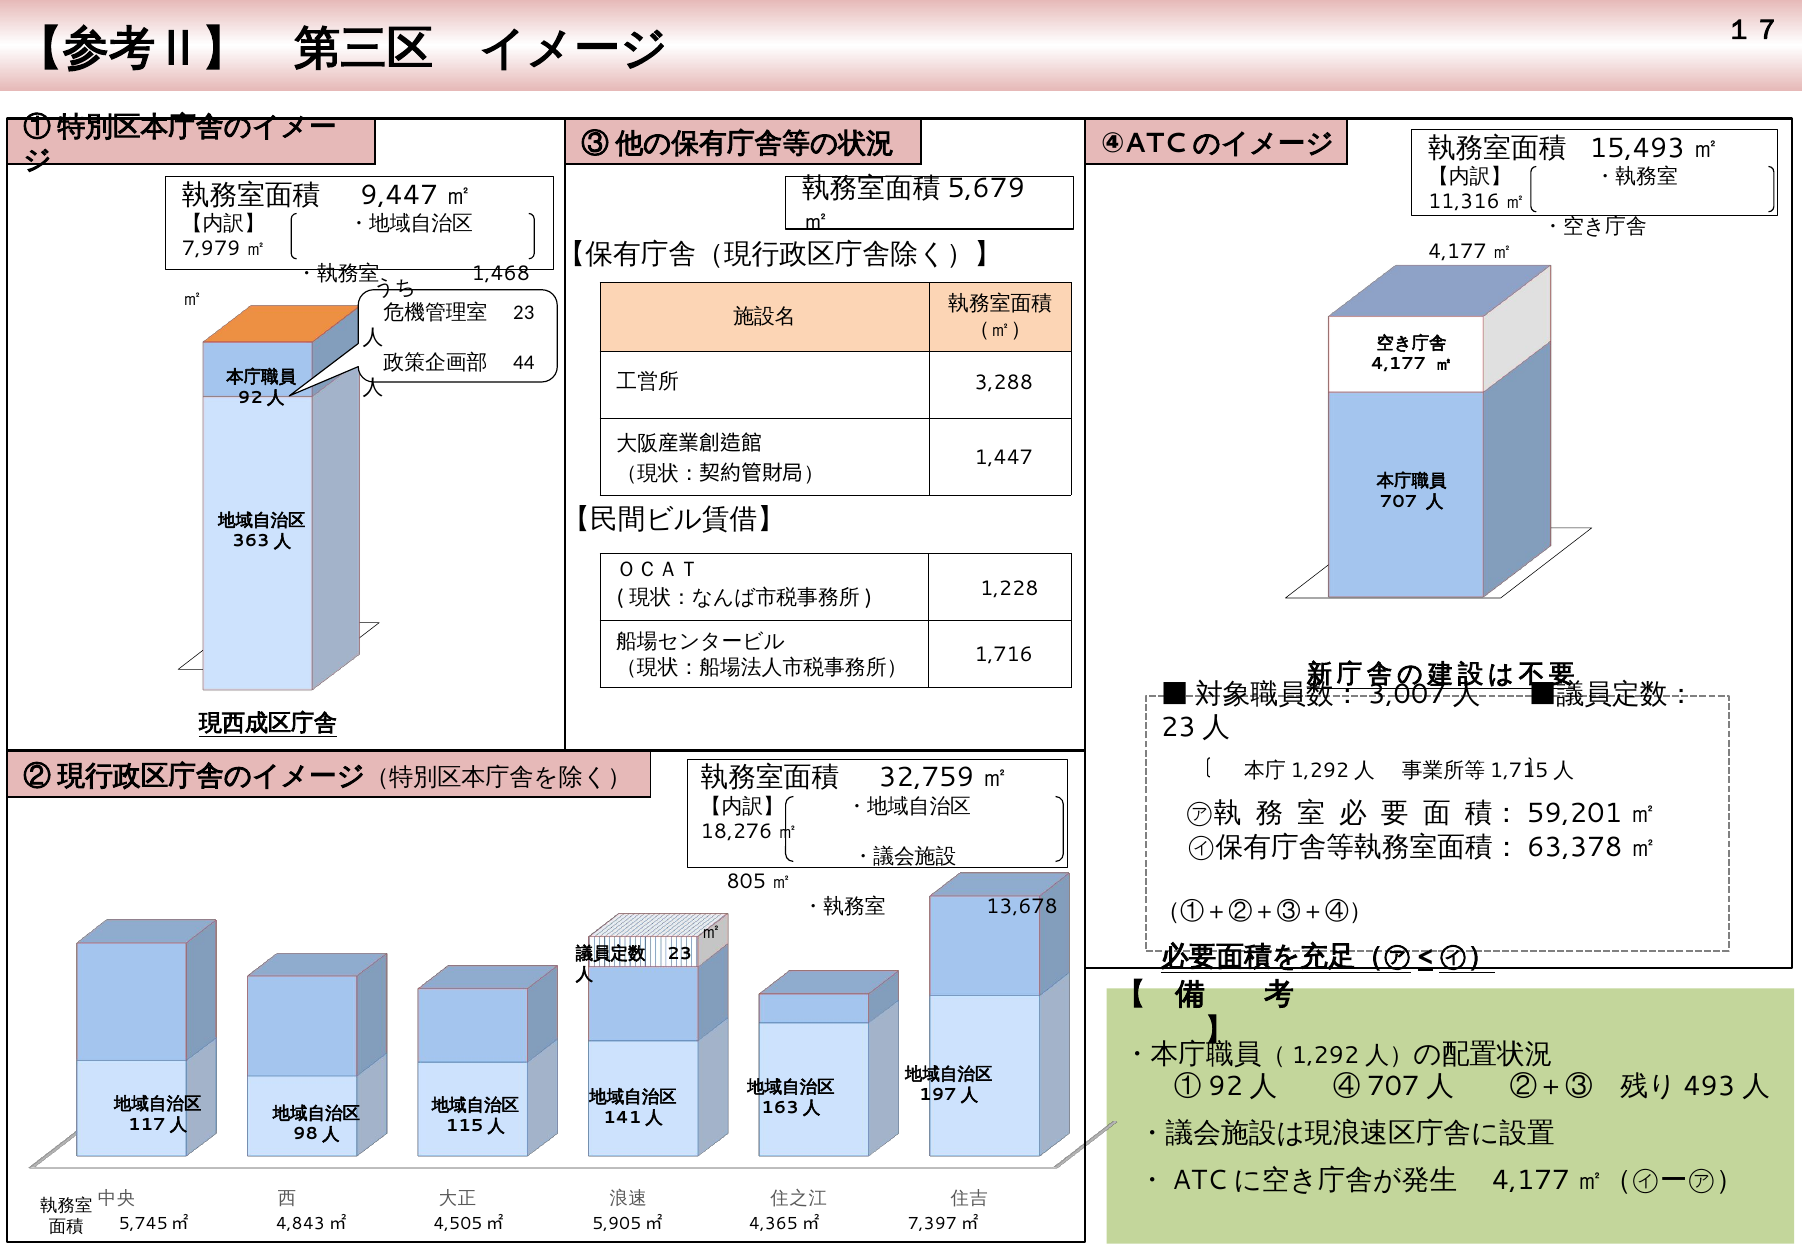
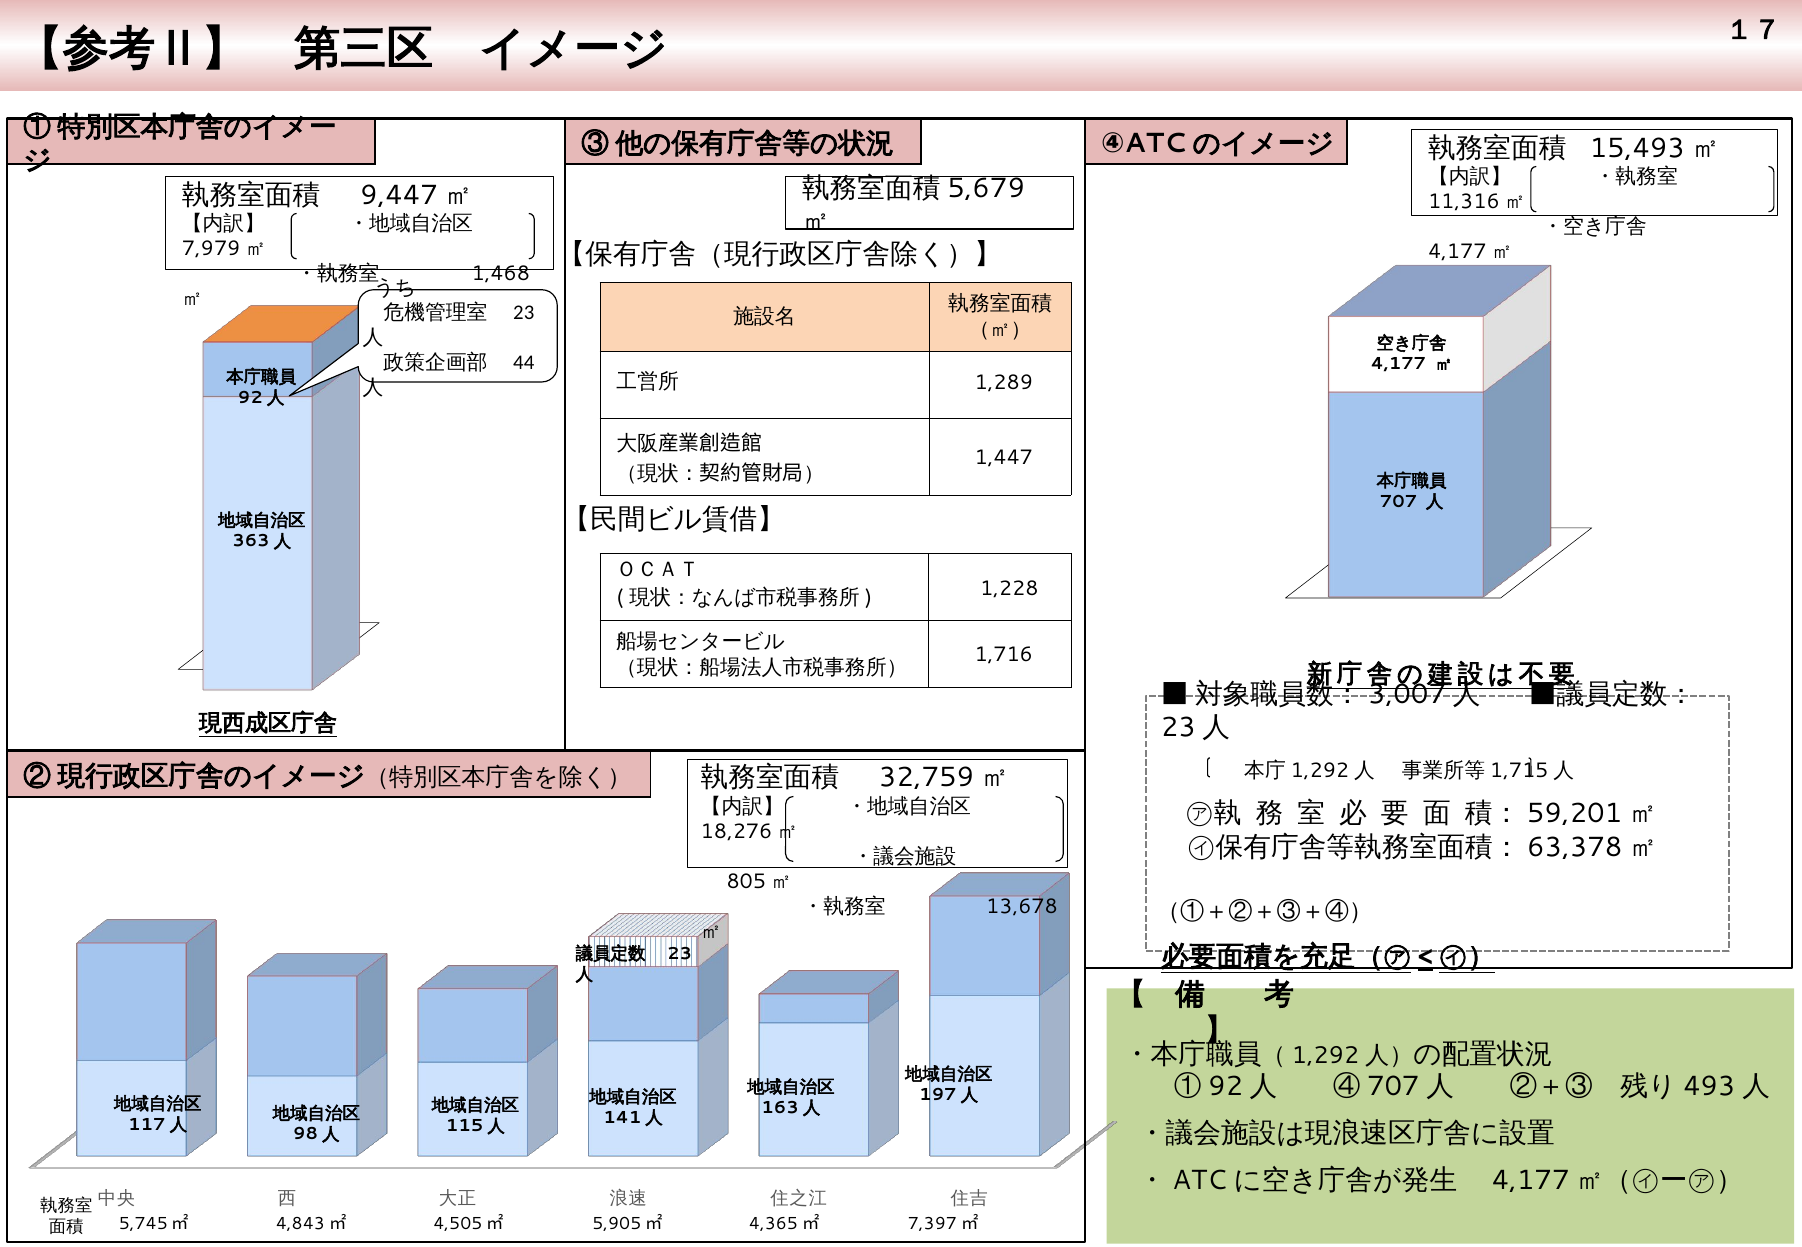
3,288: 3,288 -> 1,289
